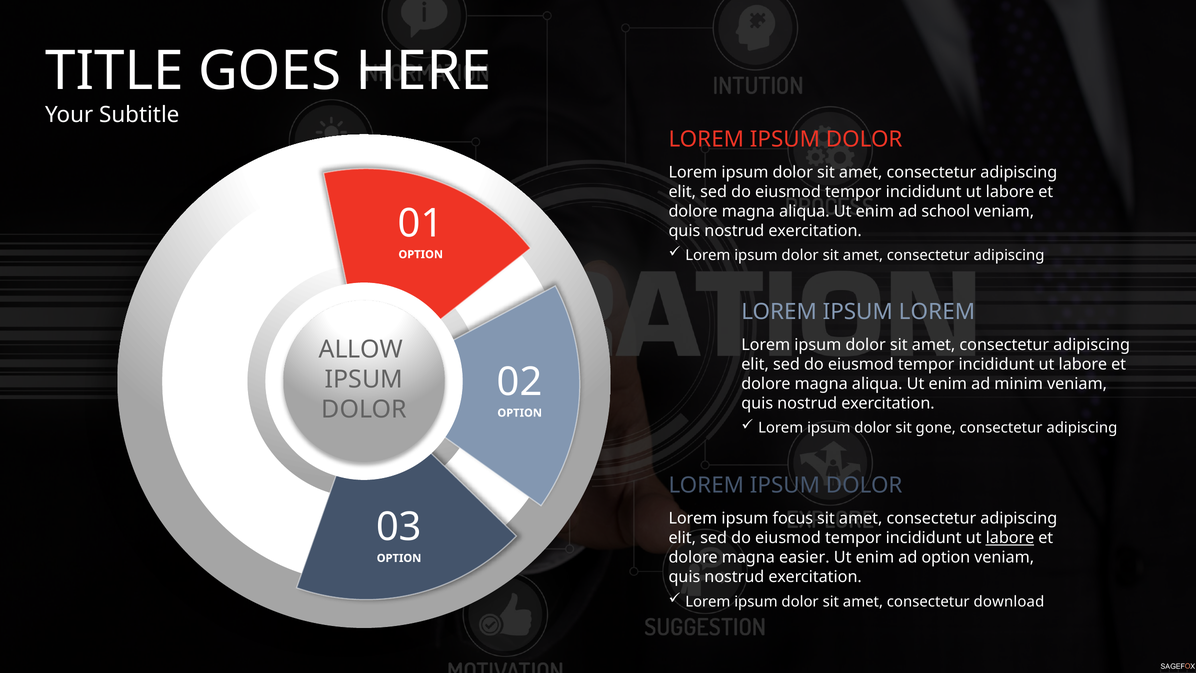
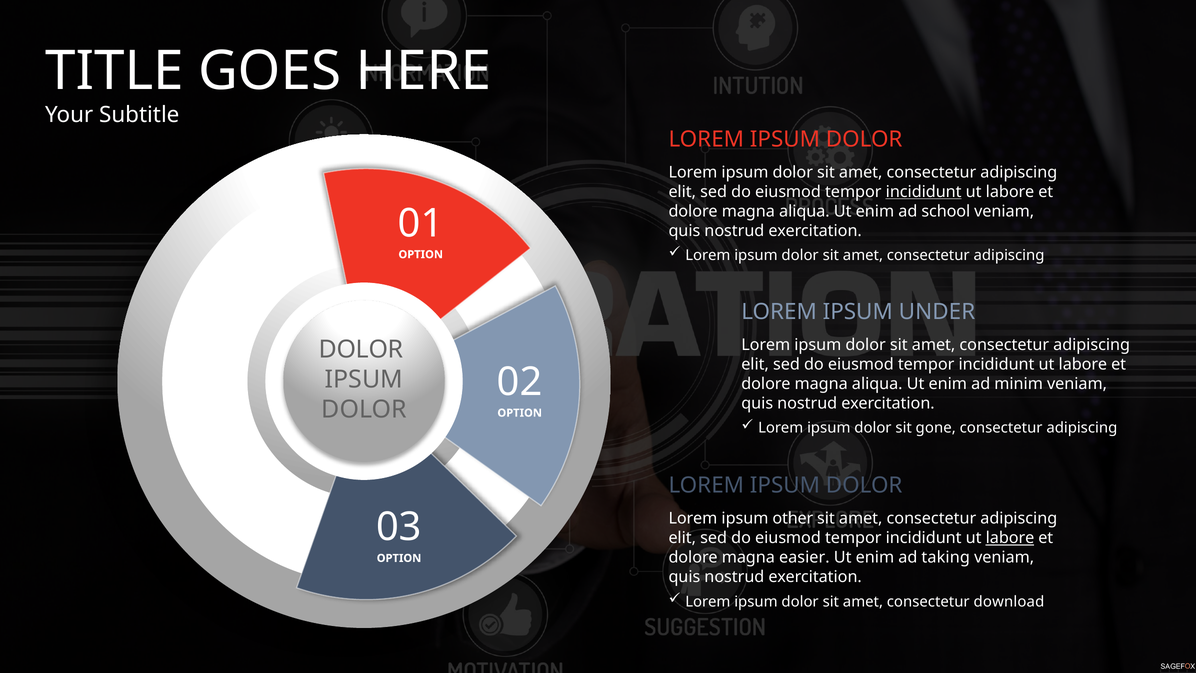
incididunt at (924, 192) underline: none -> present
IPSUM LOREM: LOREM -> UNDER
ALLOW at (361, 349): ALLOW -> DOLOR
focus: focus -> other
ad option: option -> taking
